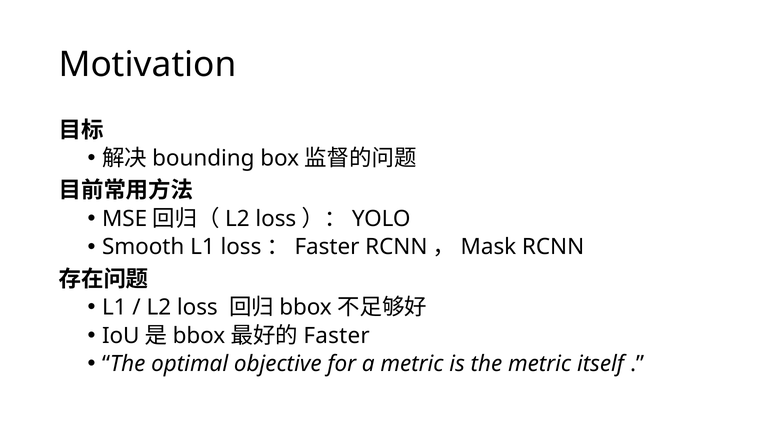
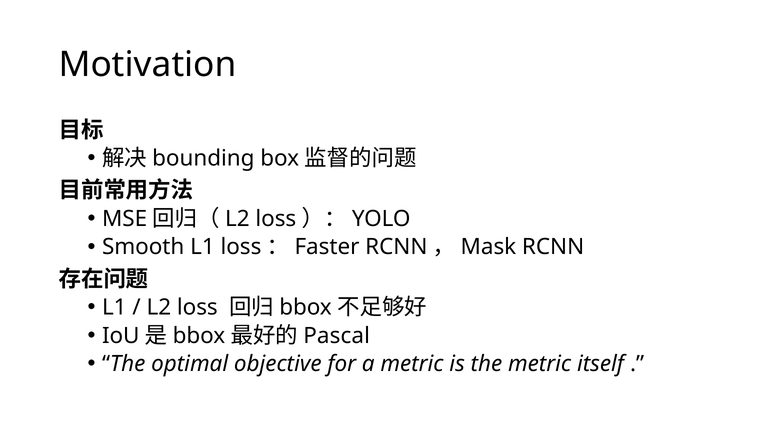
Faster at (337, 336): Faster -> Pascal
